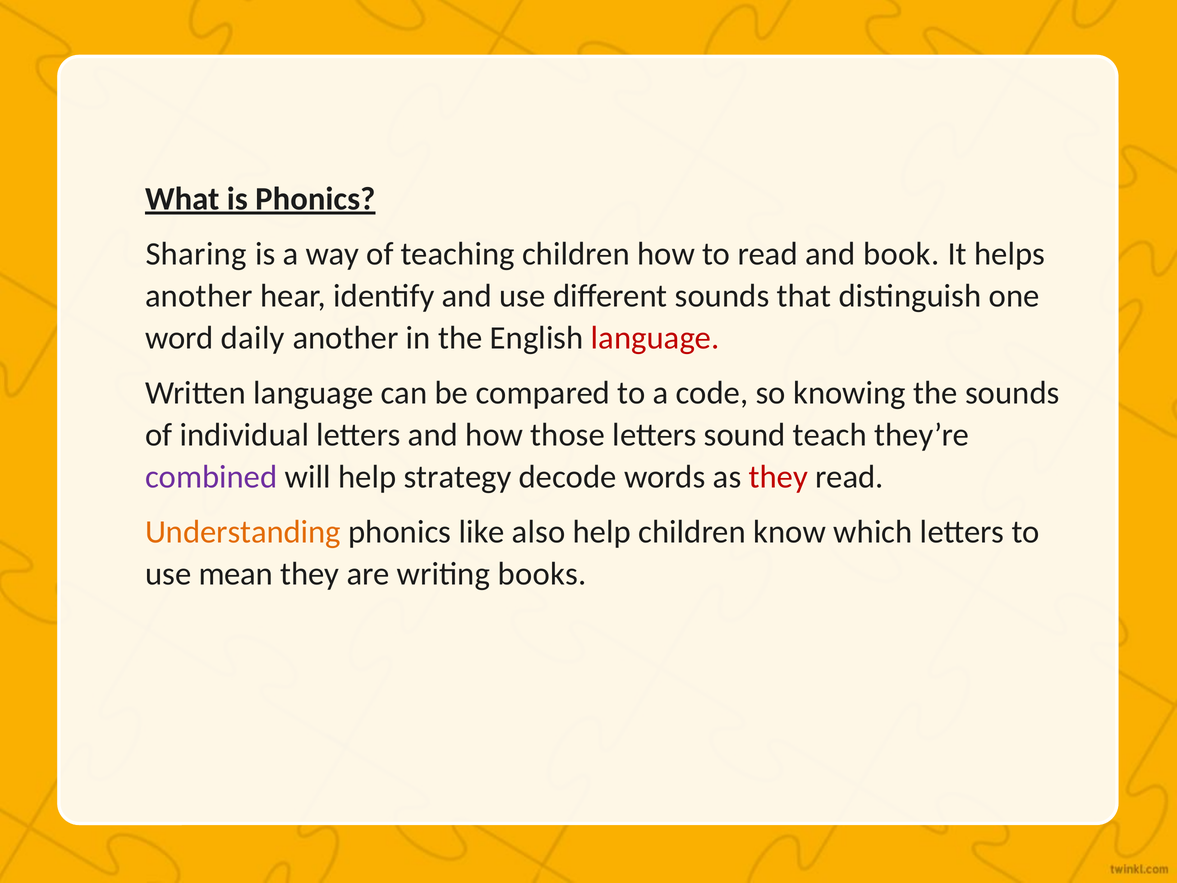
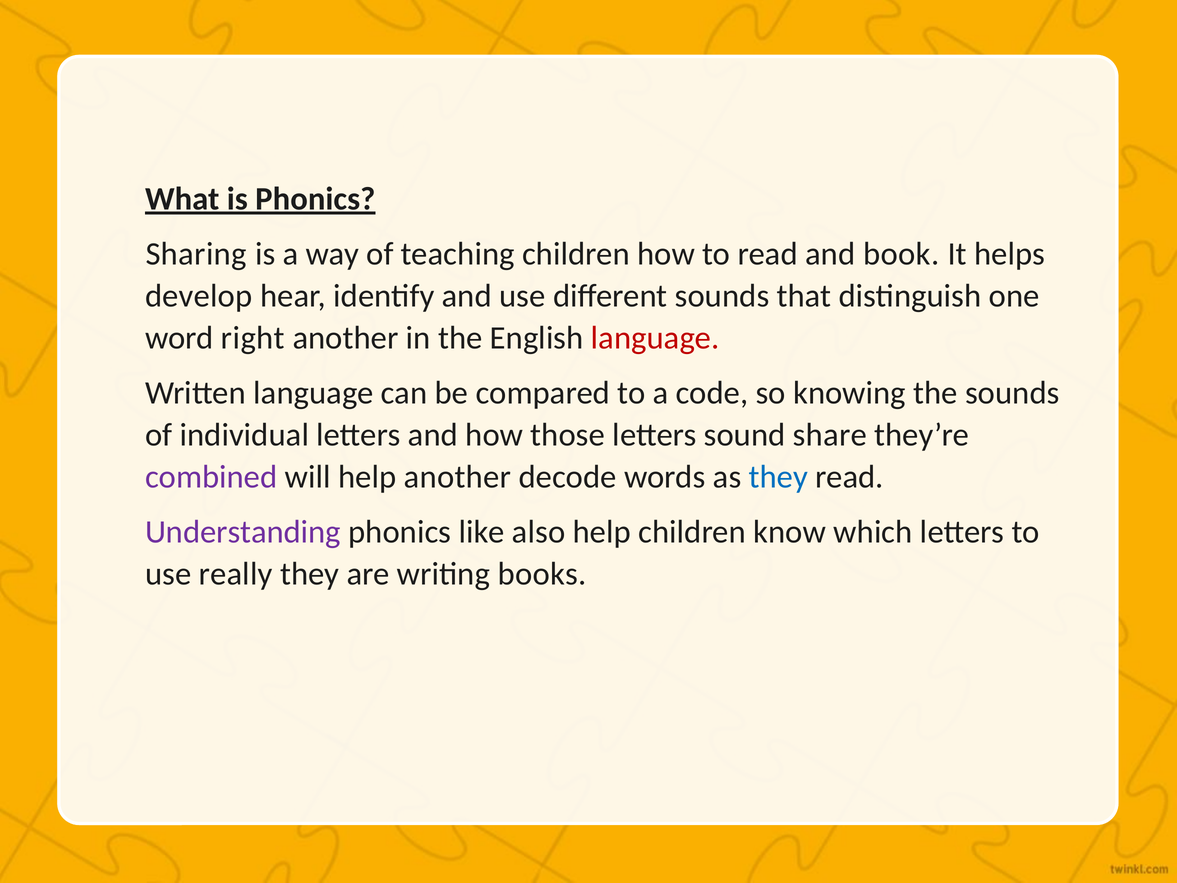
another at (199, 296): another -> develop
daily: daily -> right
teach: teach -> share
help strategy: strategy -> another
they at (778, 477) colour: red -> blue
Understanding colour: orange -> purple
mean: mean -> really
